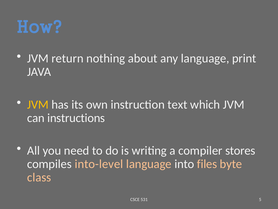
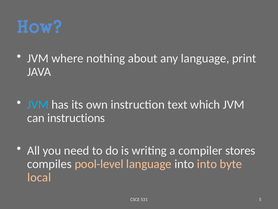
return: return -> where
JVM at (38, 104) colour: yellow -> light blue
into-level: into-level -> pool-level
into files: files -> into
class: class -> local
